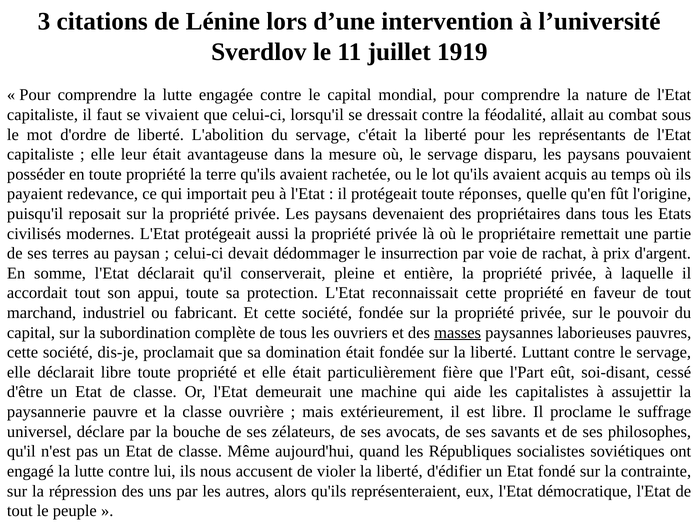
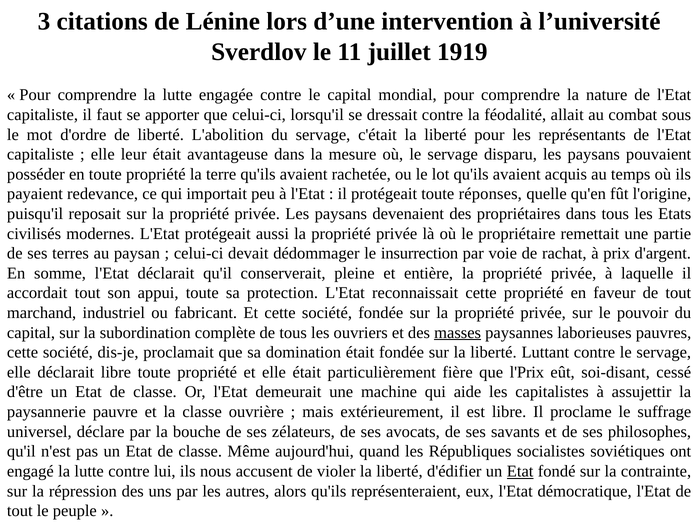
vivaient: vivaient -> apporter
l'Part: l'Part -> l'Prix
Etat at (520, 471) underline: none -> present
